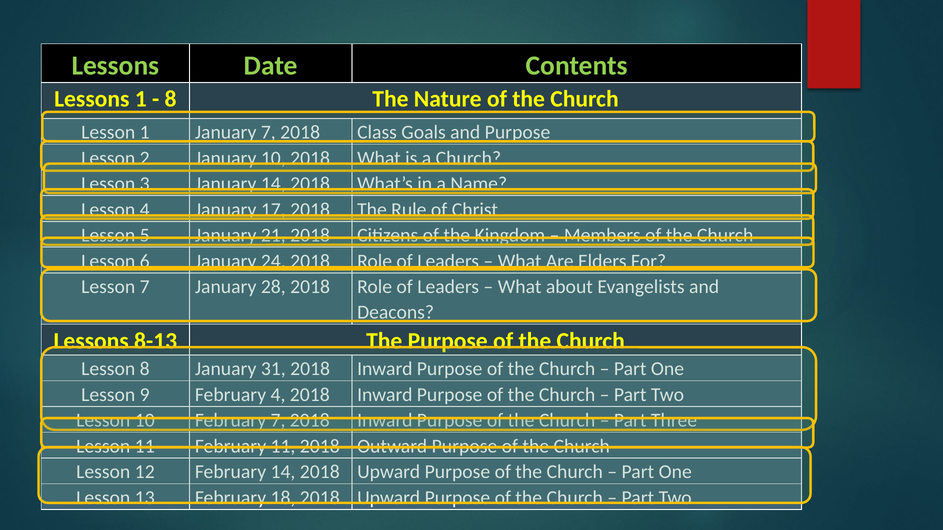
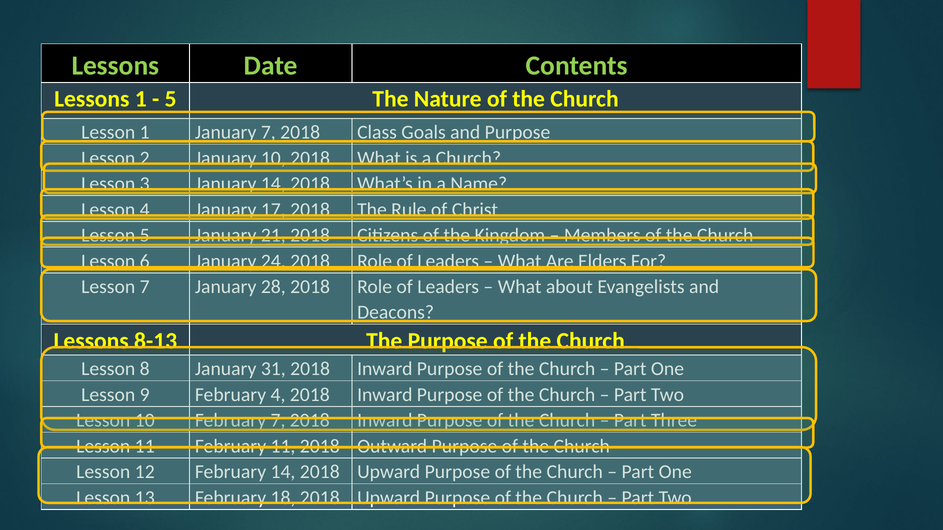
8 at (171, 99): 8 -> 5
